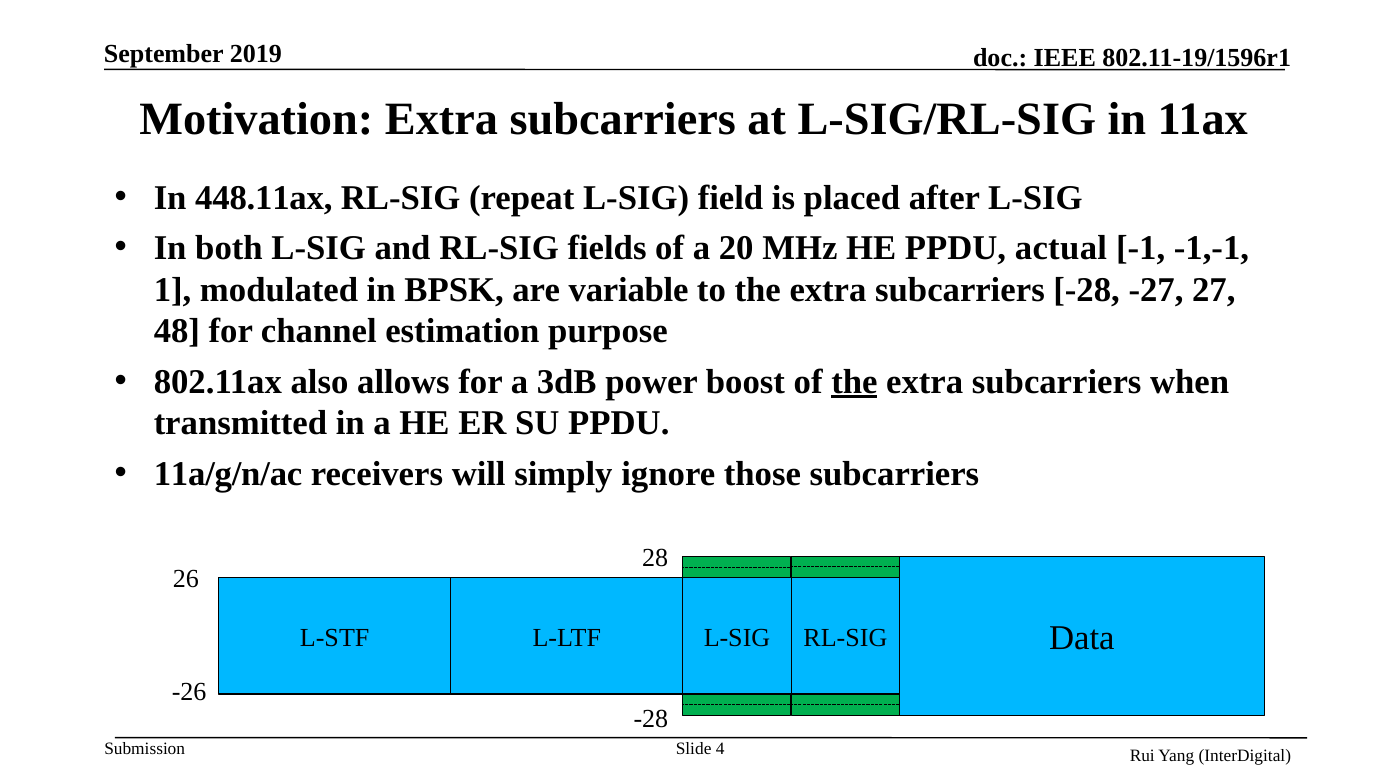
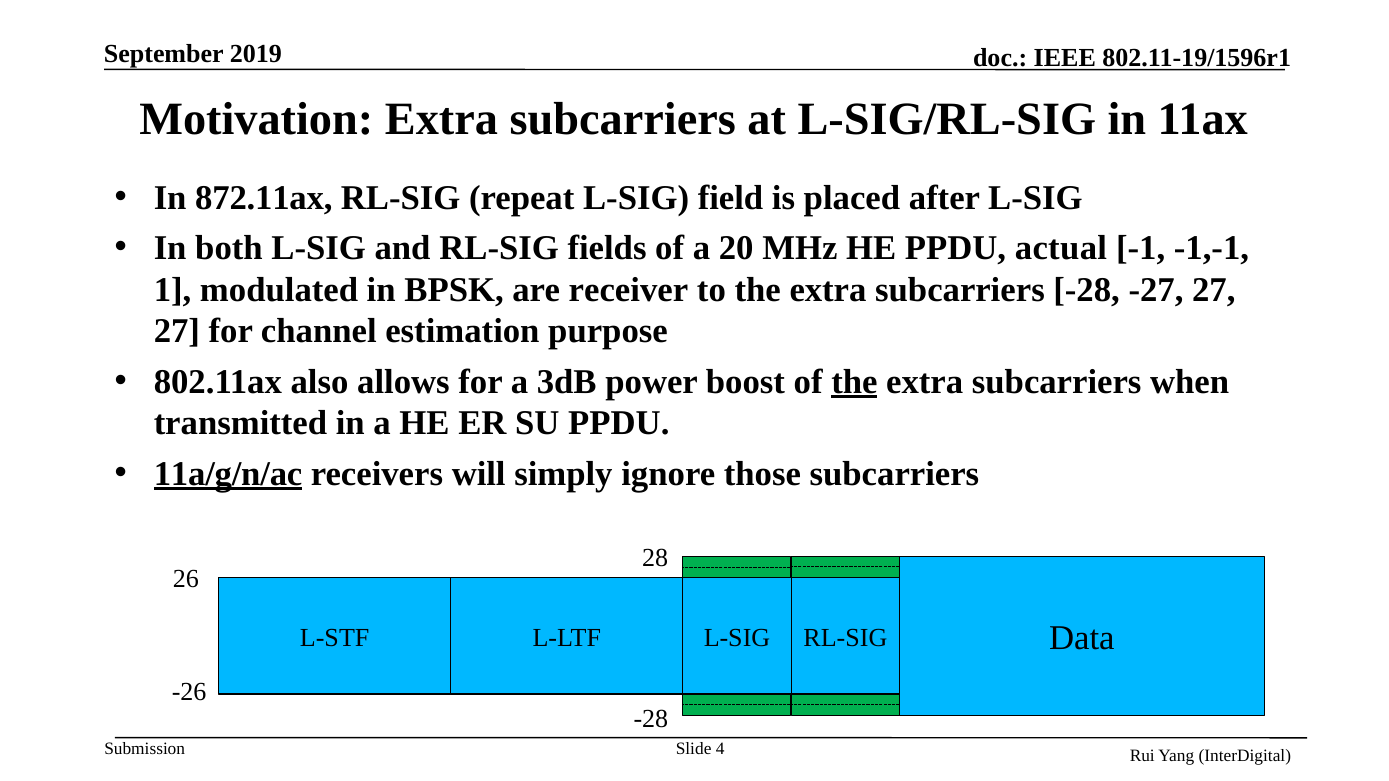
448.11ax: 448.11ax -> 872.11ax
variable: variable -> receiver
48 at (177, 331): 48 -> 27
11a/g/n/ac underline: none -> present
